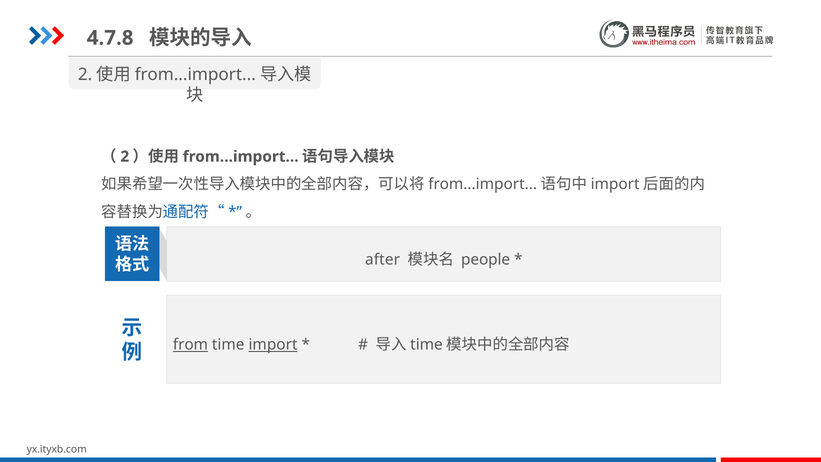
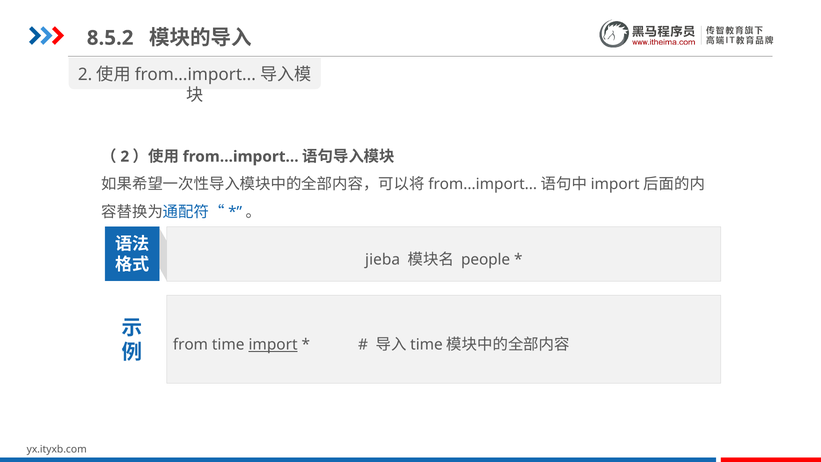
4.7.8: 4.7.8 -> 8.5.2
after: after -> jieba
from underline: present -> none
